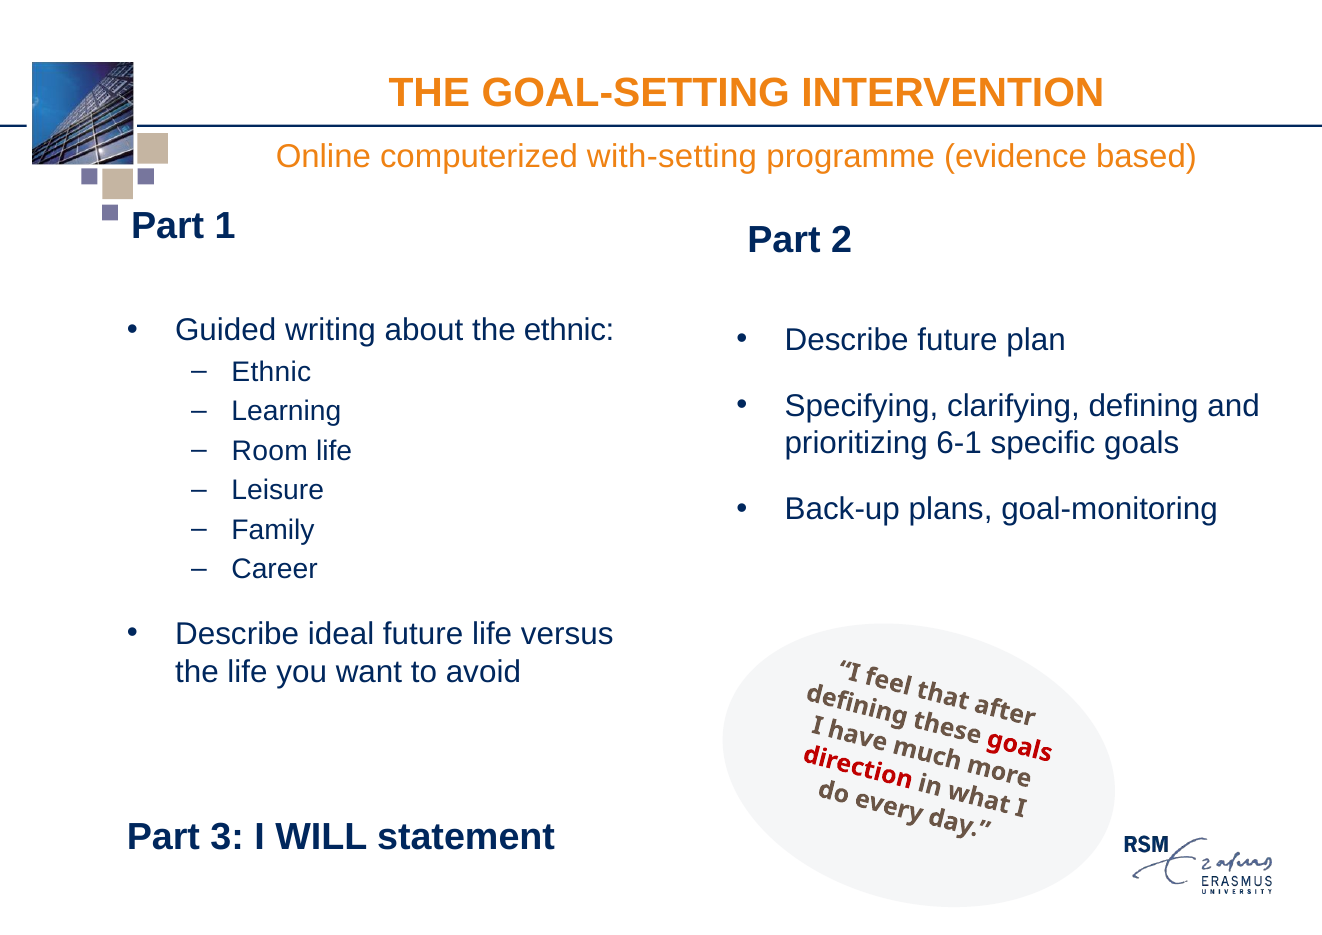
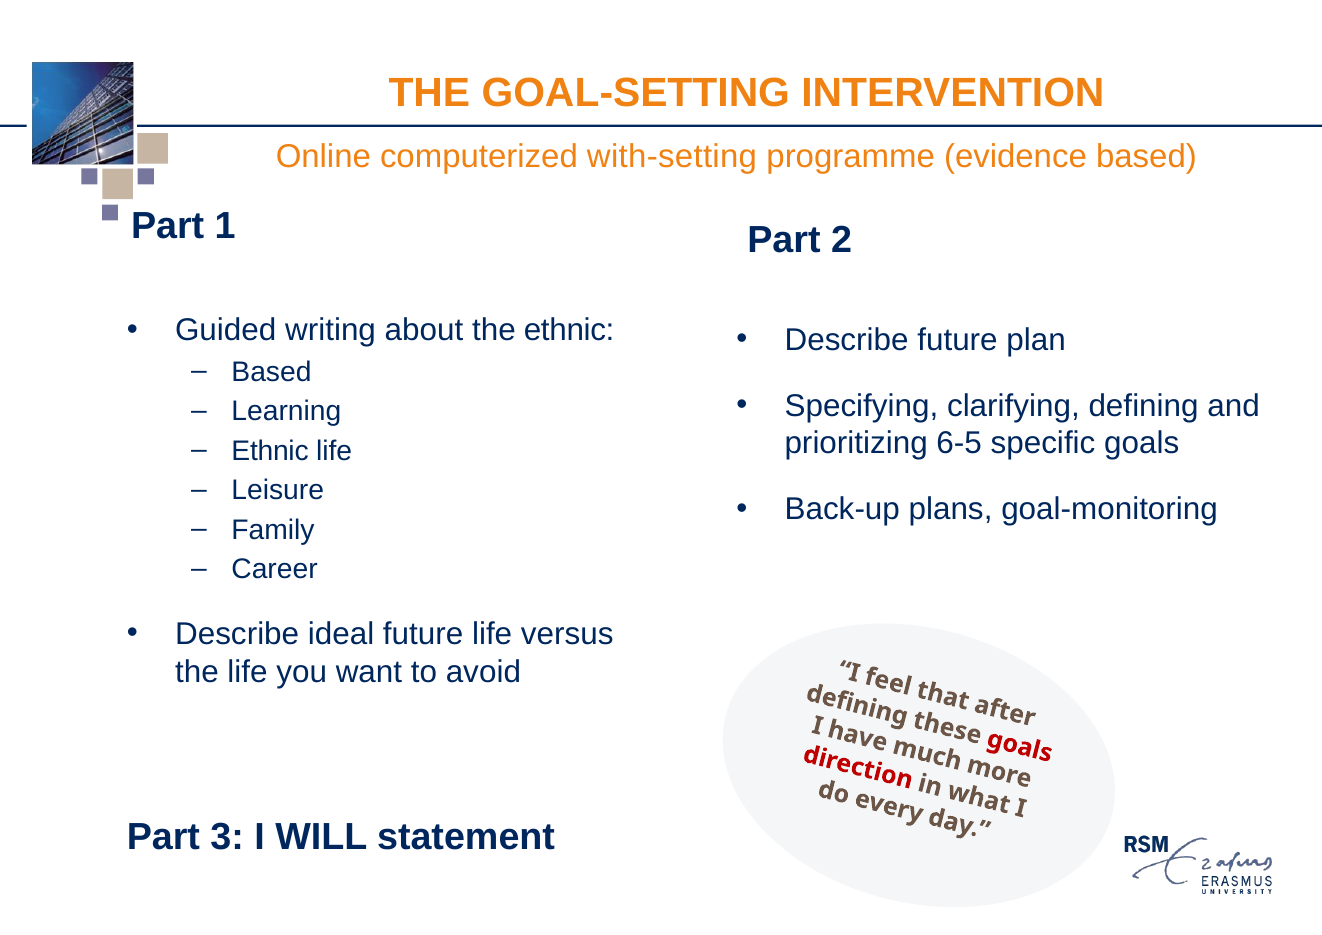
Ethnic at (271, 372): Ethnic -> Based
6-1: 6-1 -> 6-5
Room at (270, 451): Room -> Ethnic
